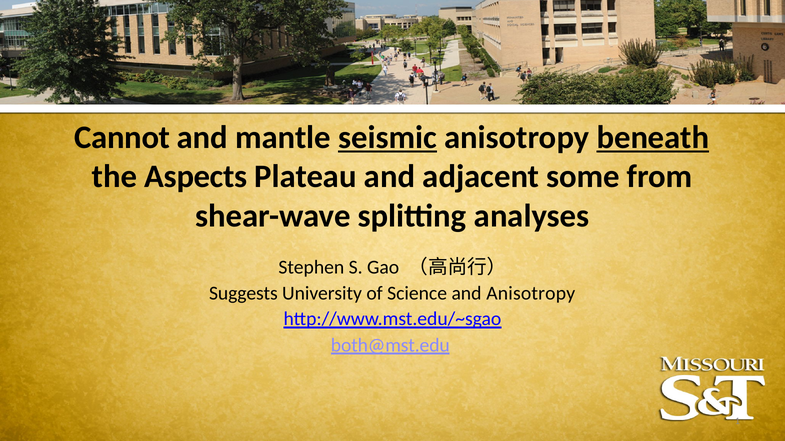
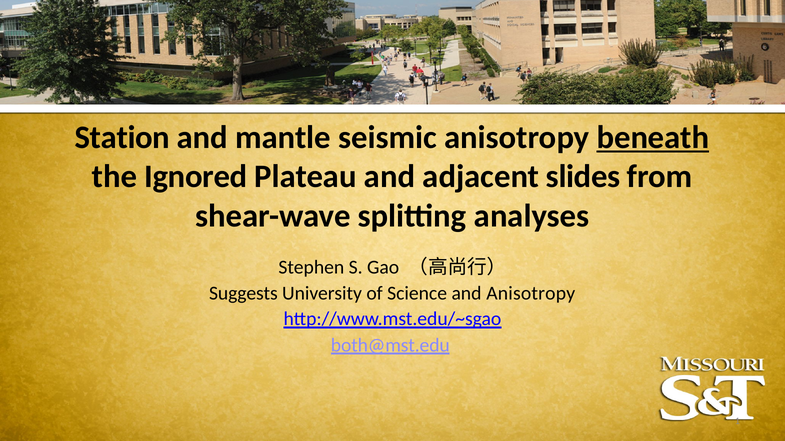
Cannot: Cannot -> Station
seismic underline: present -> none
Aspects: Aspects -> Ignored
some: some -> slides
